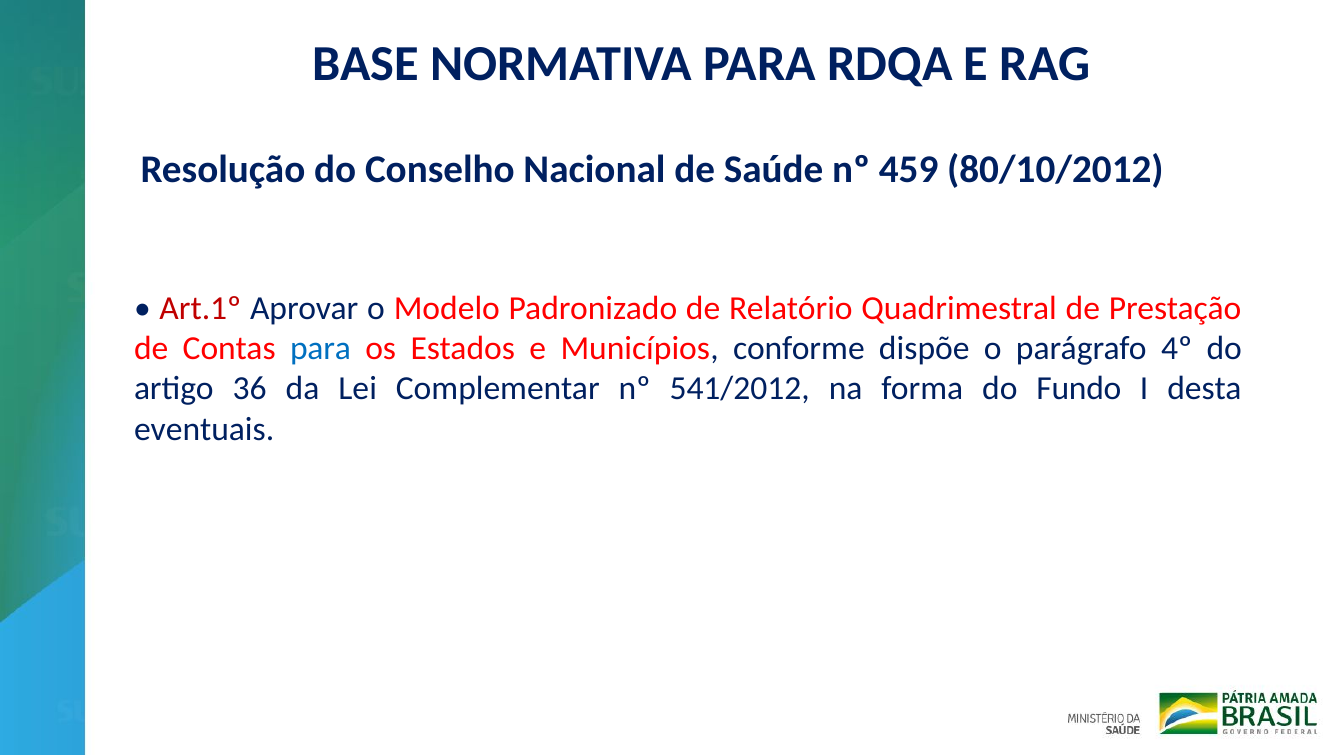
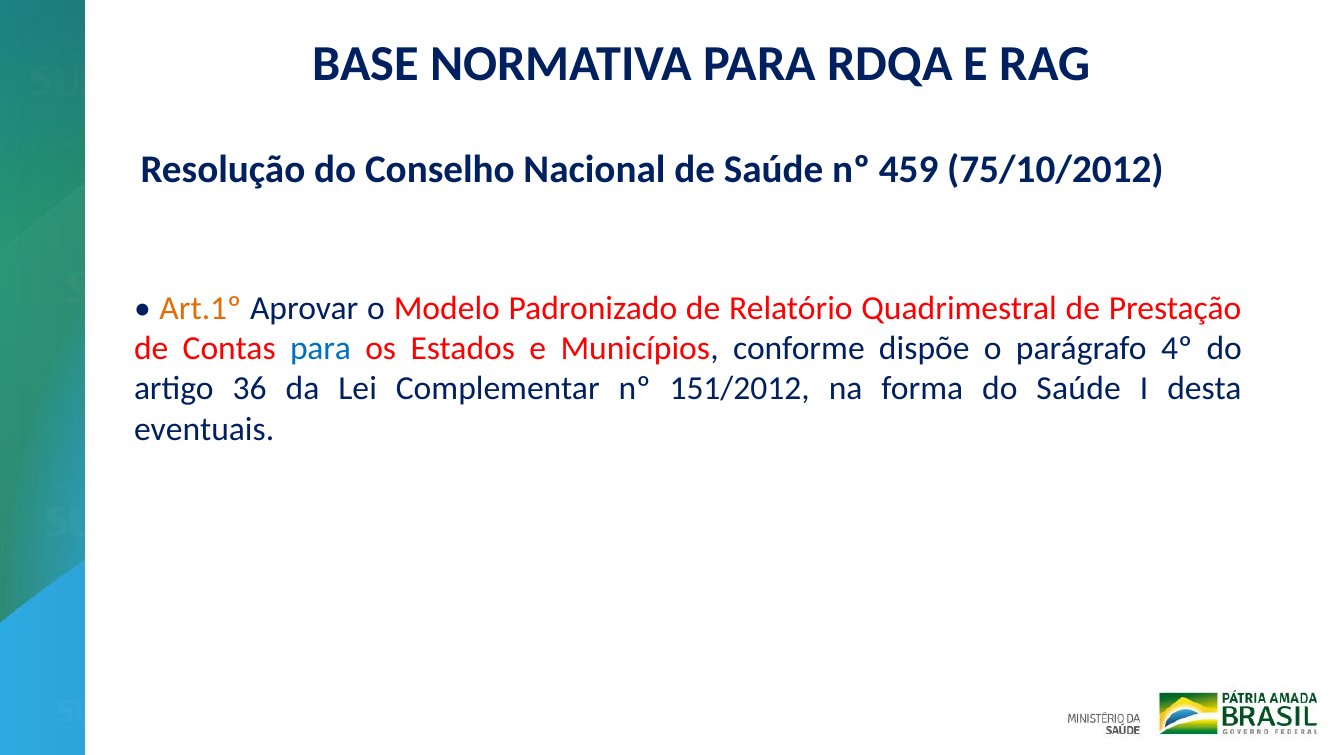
80/10/2012: 80/10/2012 -> 75/10/2012
Art.1º colour: red -> orange
541/2012: 541/2012 -> 151/2012
do Fundo: Fundo -> Saúde
